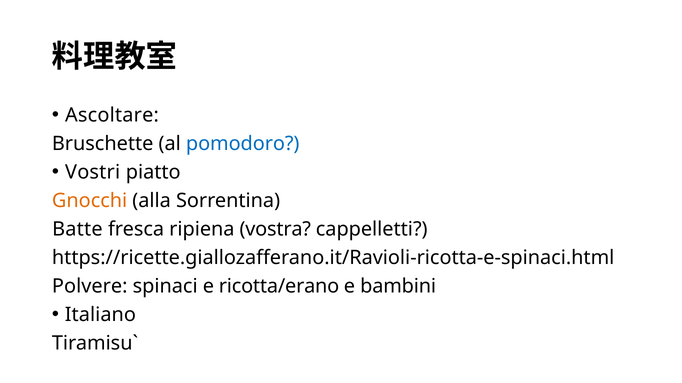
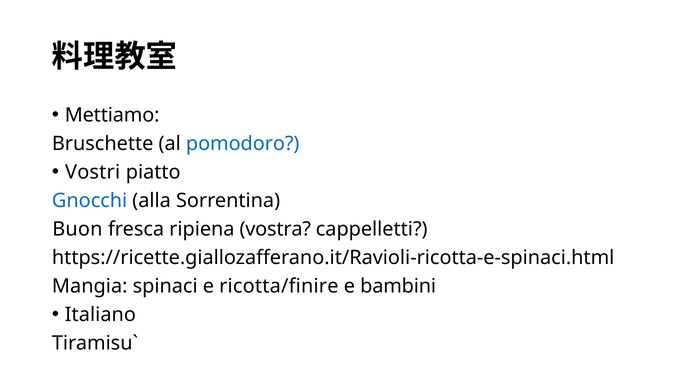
Ascoltare: Ascoltare -> Mettiamo
Gnocchi colour: orange -> blue
Batte: Batte -> Buon
Polvere: Polvere -> Mangia
ricotta/erano: ricotta/erano -> ricotta/finire
